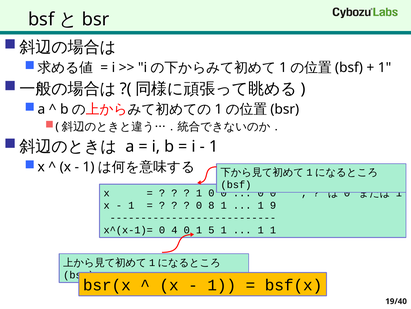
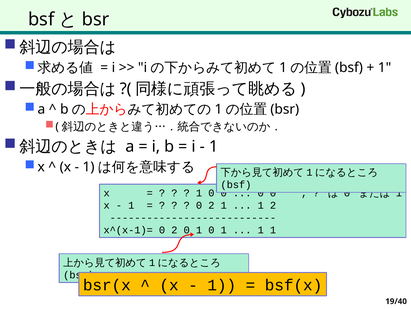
8 at (211, 205): 8 -> 2
1 9: 9 -> 2
x^(x-1)= 0 4: 4 -> 2
0 1 5: 5 -> 0
